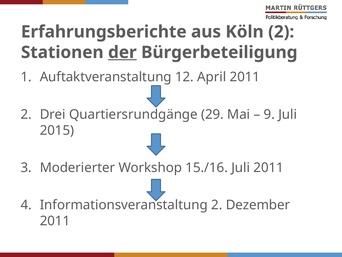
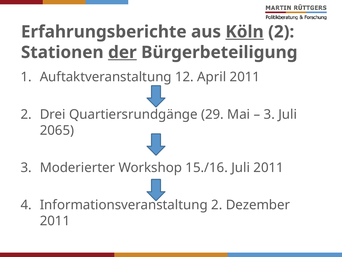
Köln underline: none -> present
9 at (269, 114): 9 -> 3
2015: 2015 -> 2065
